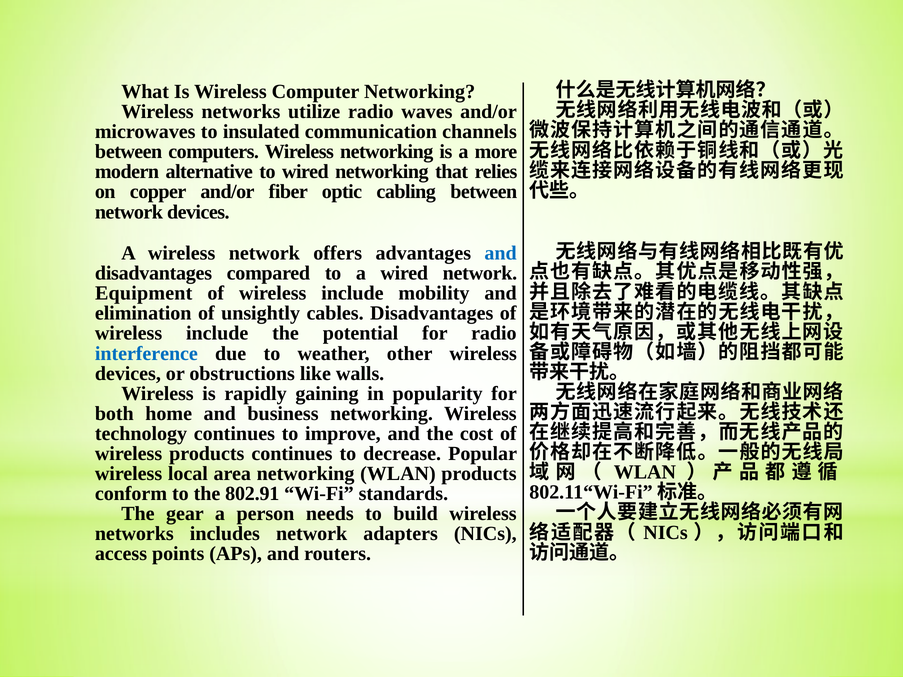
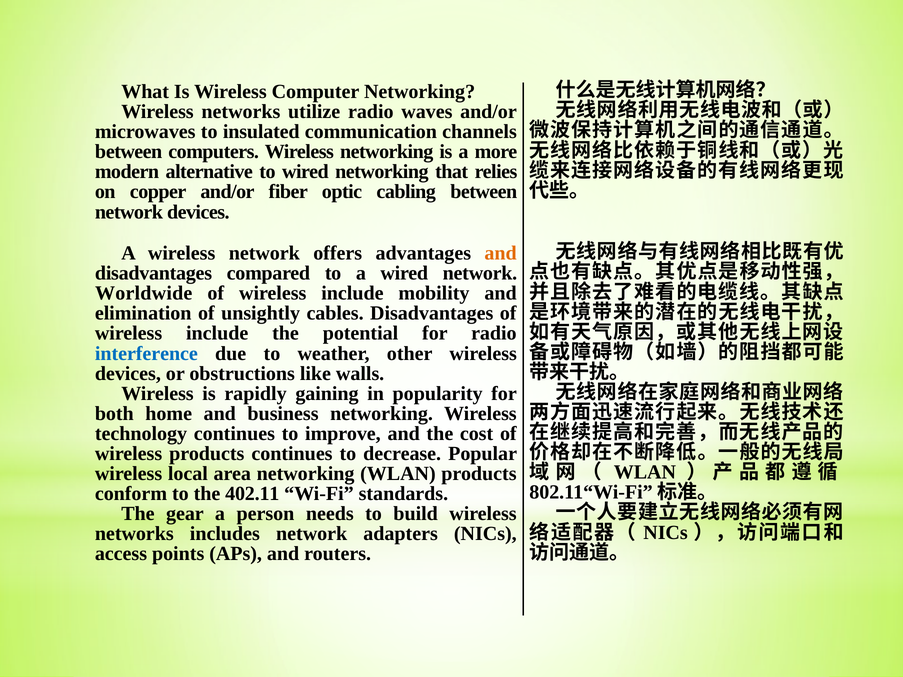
and at (501, 253) colour: blue -> orange
Equipment: Equipment -> Worldwide
802.91: 802.91 -> 402.11
